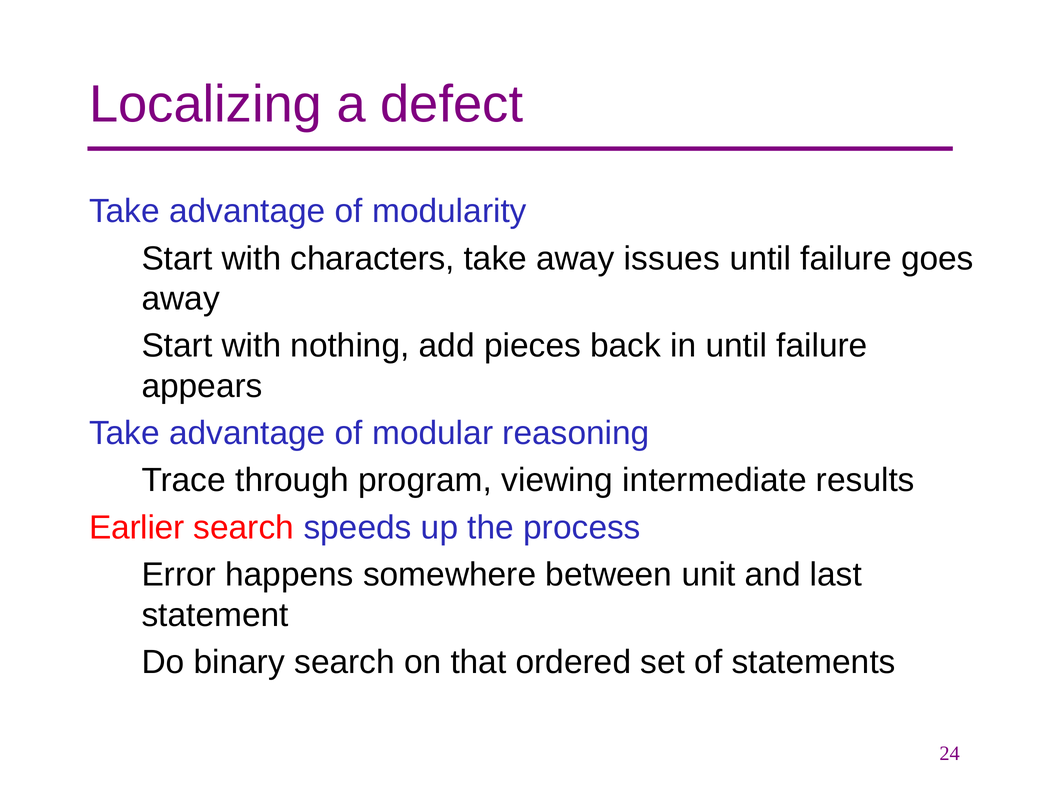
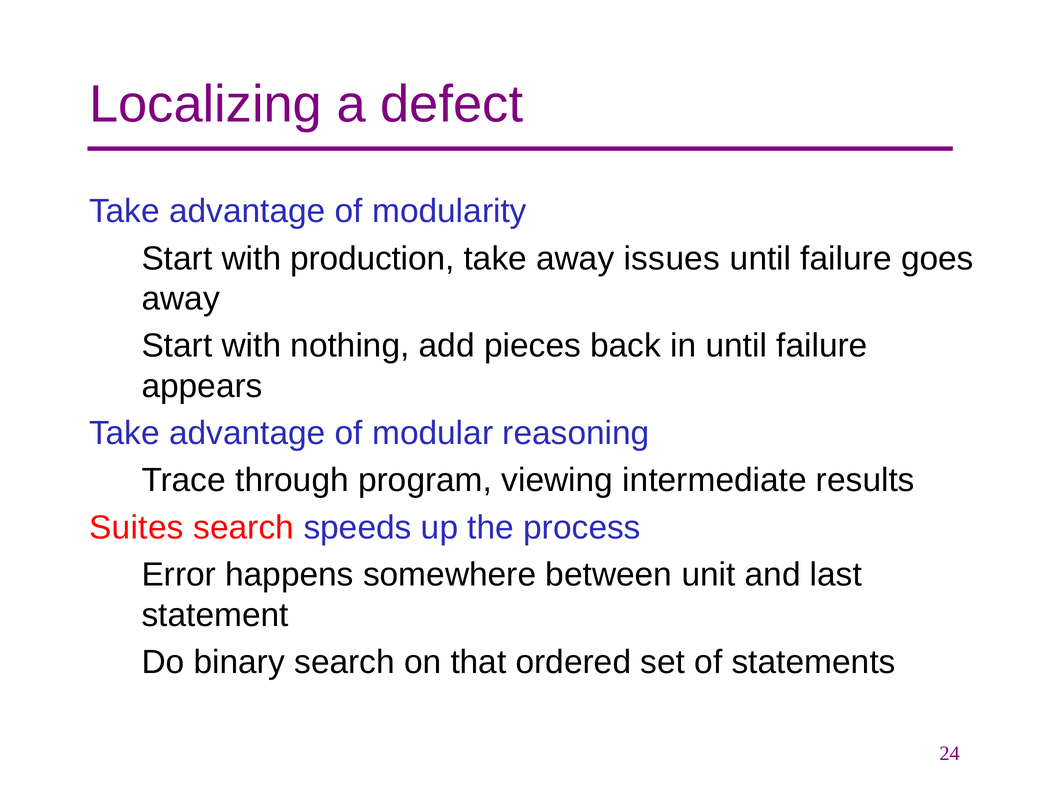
characters: characters -> production
Earlier: Earlier -> Suites
